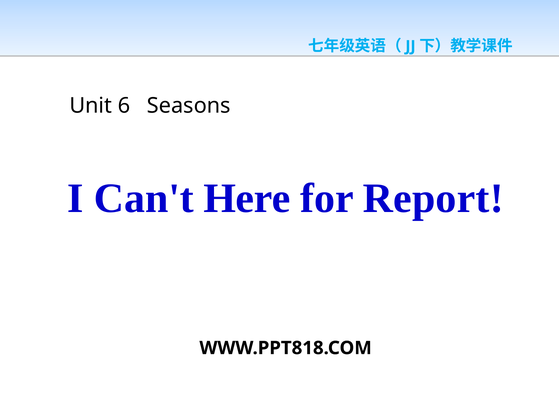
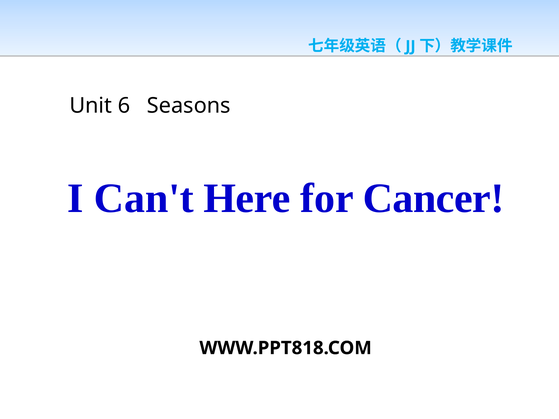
Report: Report -> Cancer
